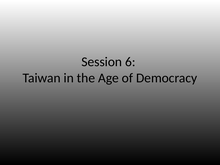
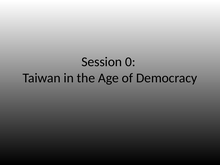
6: 6 -> 0
